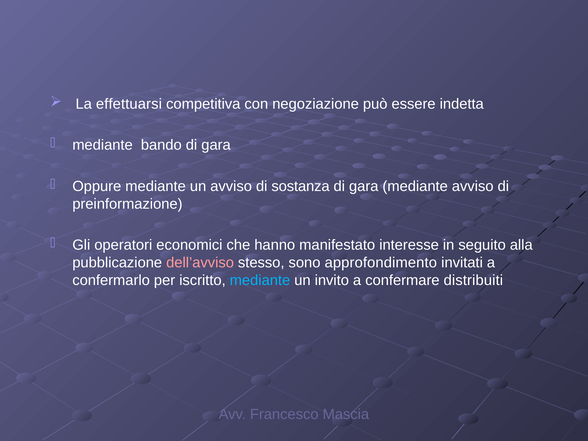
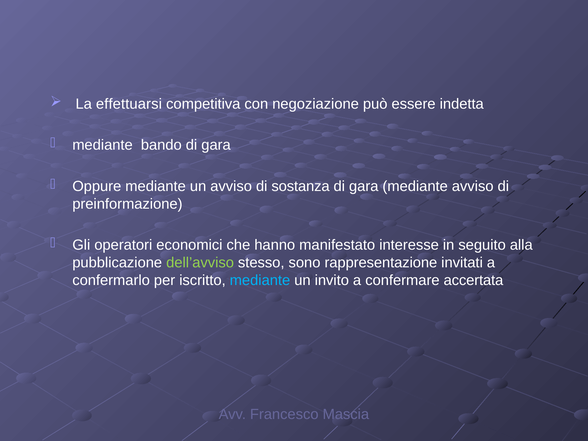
dell’avviso colour: pink -> light green
approfondimento: approfondimento -> rappresentazione
distribuiti: distribuiti -> accertata
